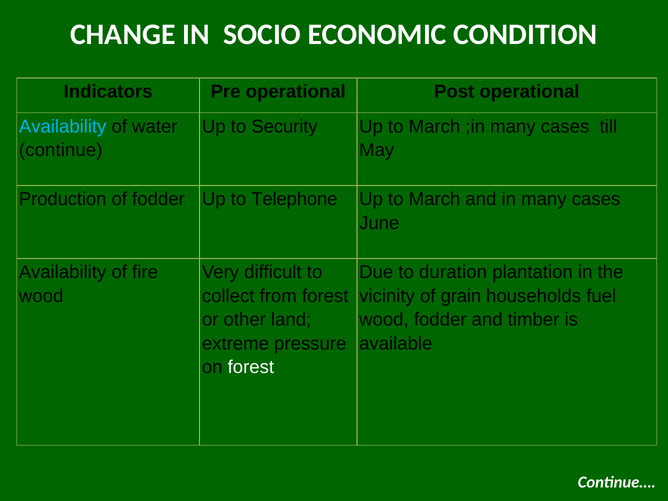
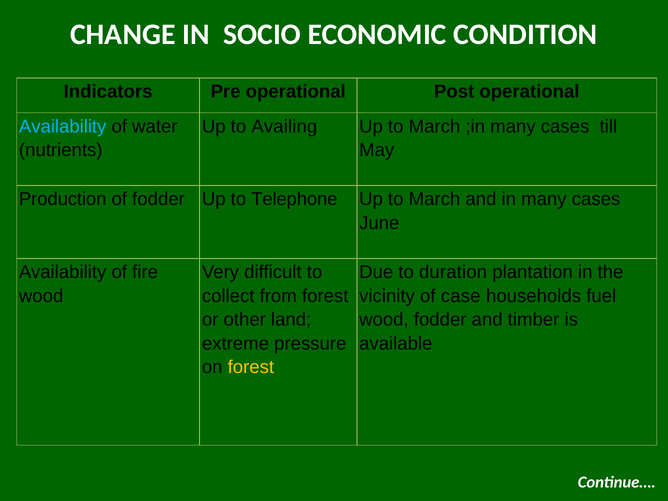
Security: Security -> Availing
continue: continue -> nutrients
grain: grain -> case
forest at (251, 367) colour: white -> yellow
